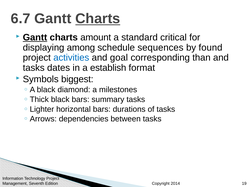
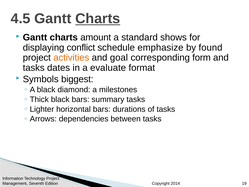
6.7: 6.7 -> 4.5
Gantt at (35, 37) underline: present -> none
critical: critical -> shows
among: among -> conflict
sequences: sequences -> emphasize
activities colour: blue -> orange
than: than -> form
establish: establish -> evaluate
